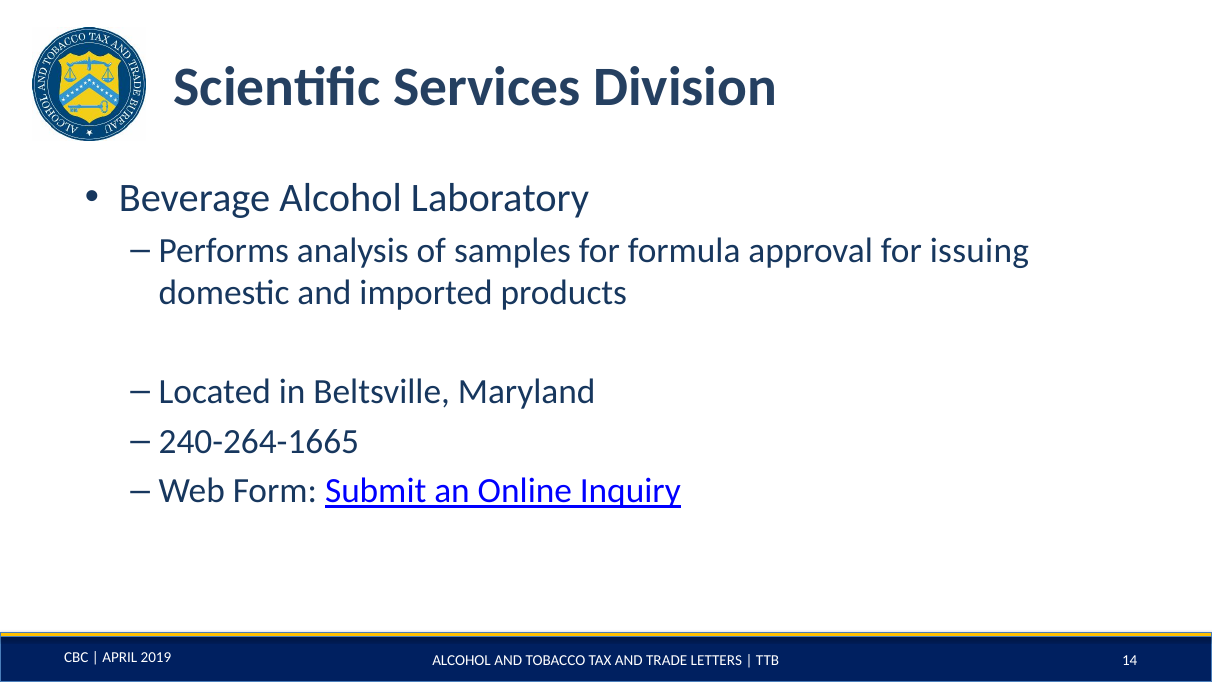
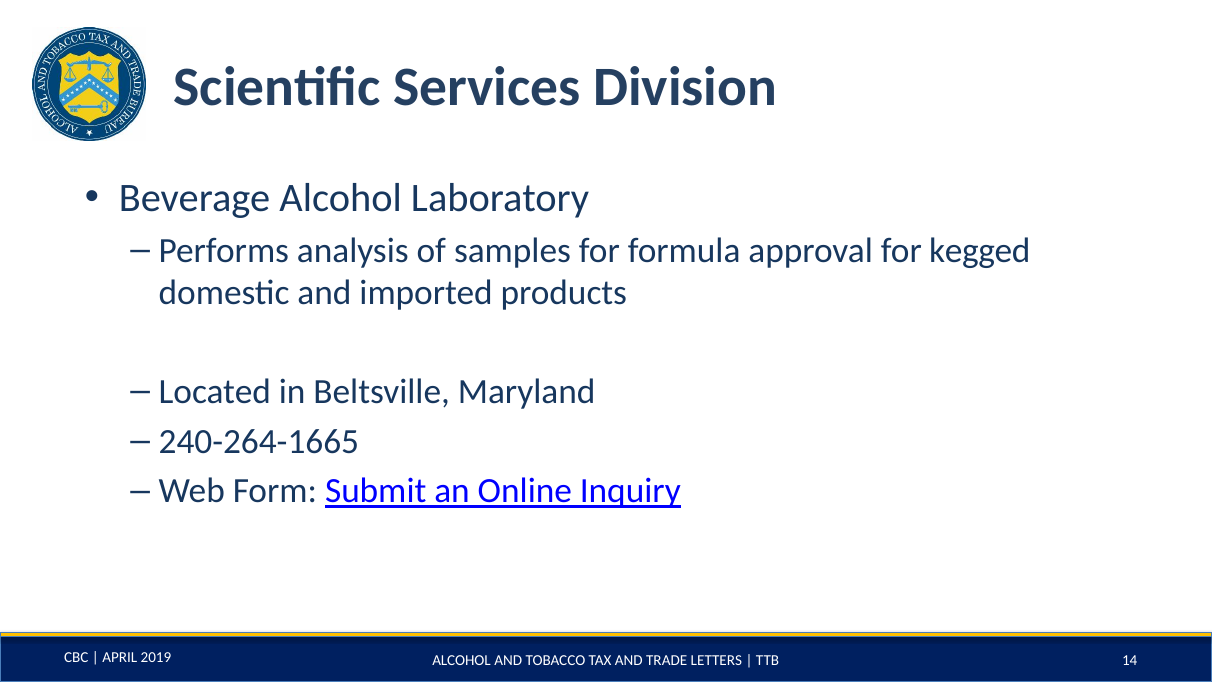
issuing: issuing -> kegged
